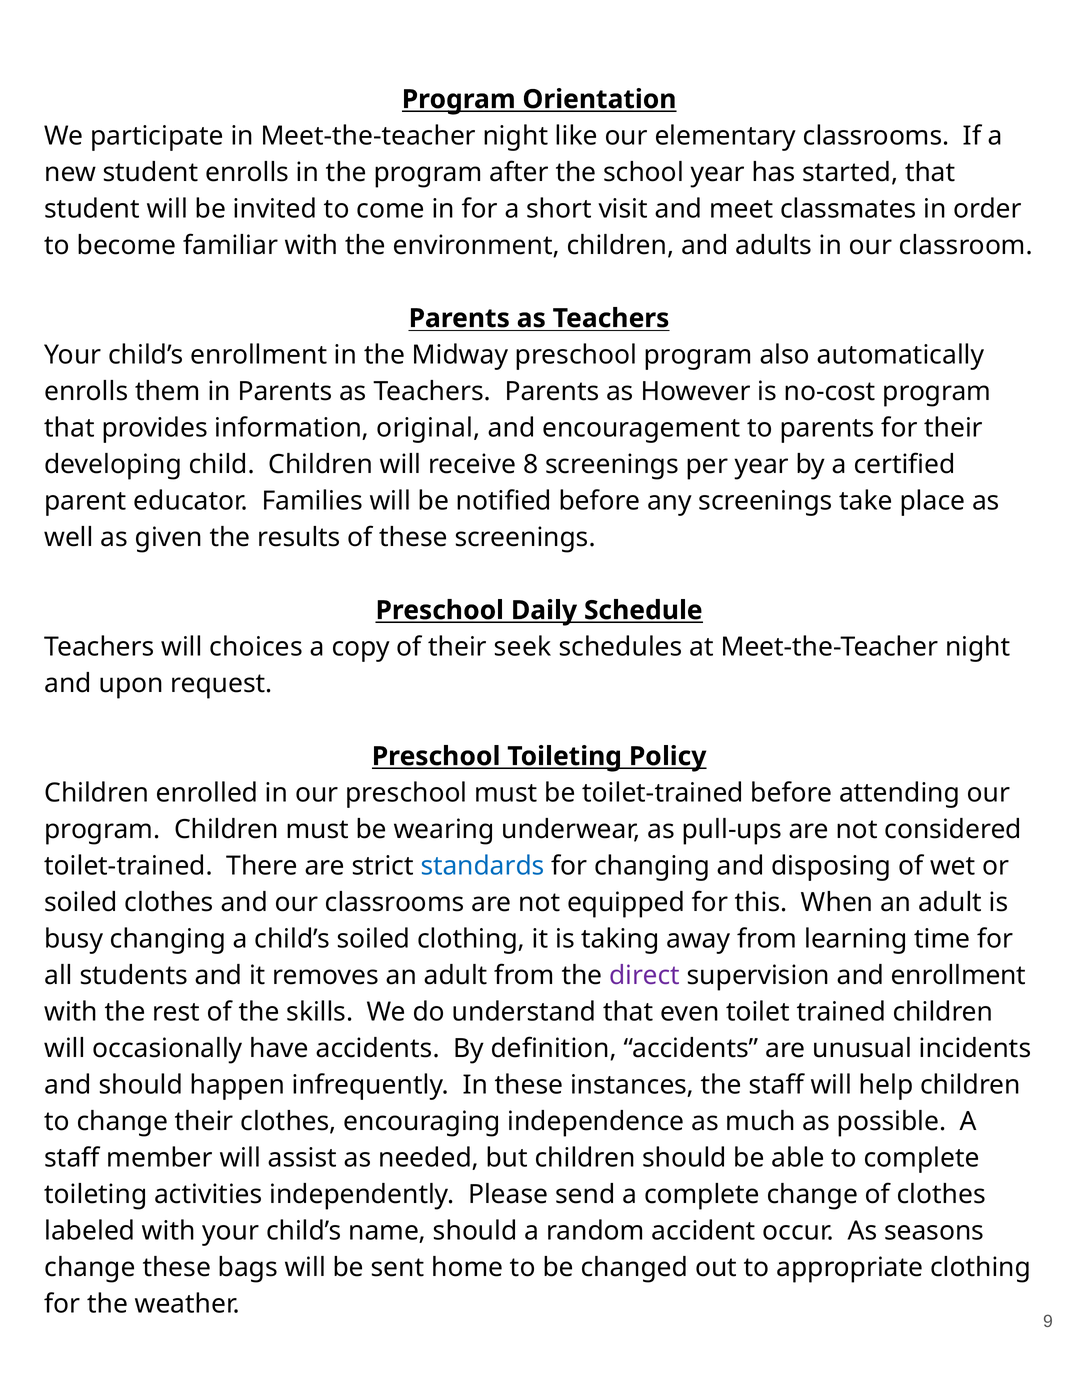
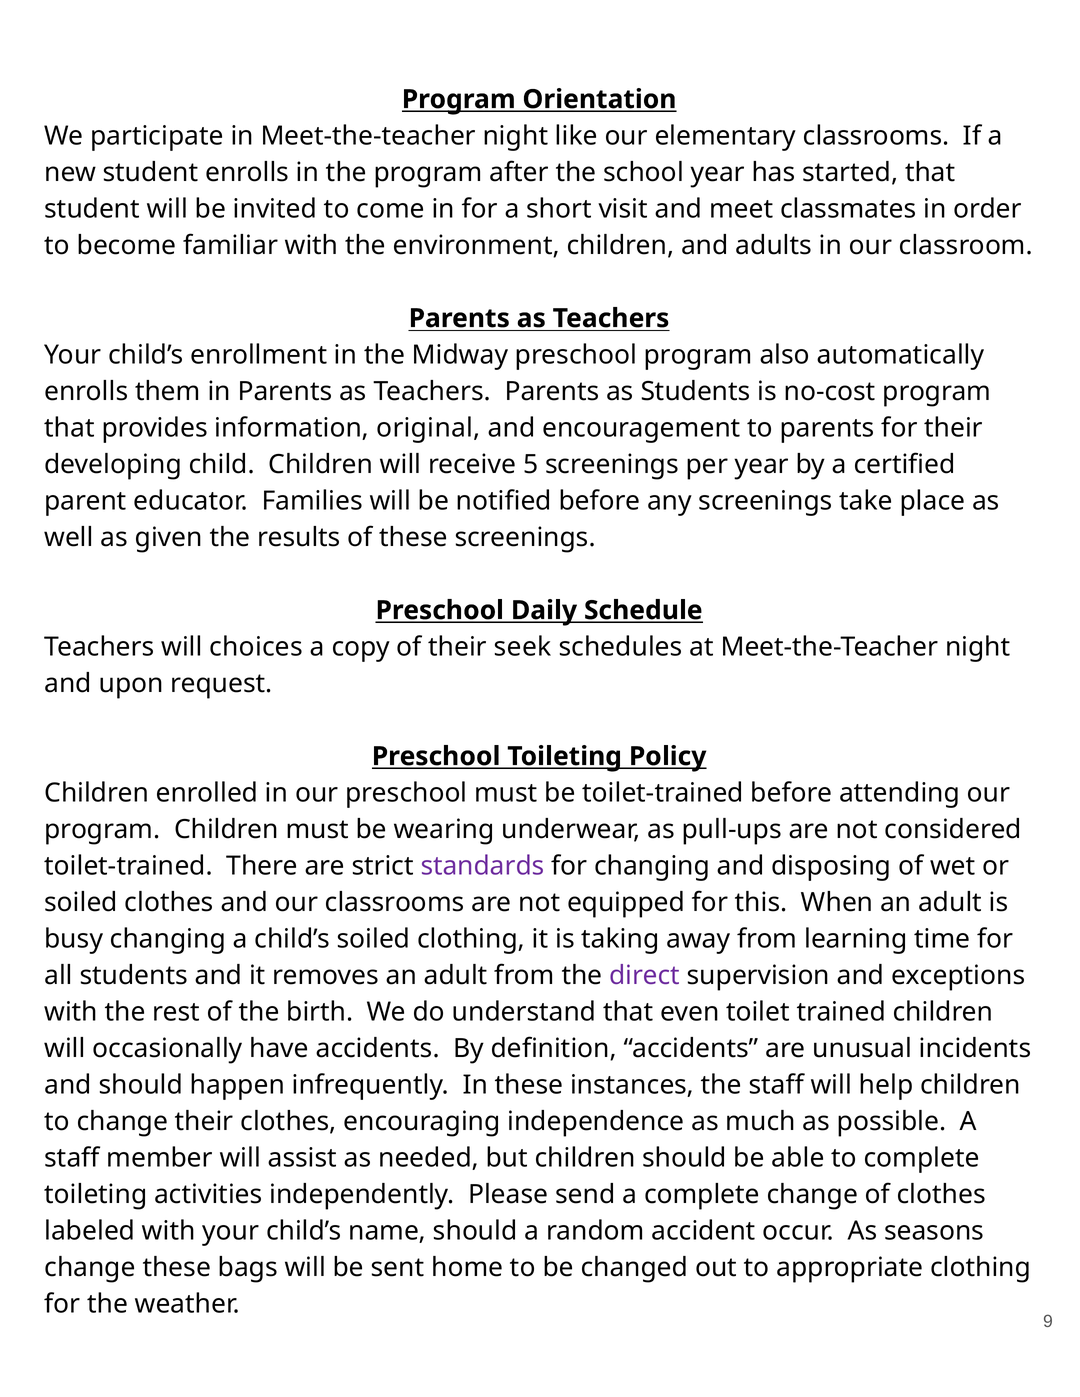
as However: However -> Students
8: 8 -> 5
standards colour: blue -> purple
and enrollment: enrollment -> exceptions
skills: skills -> birth
